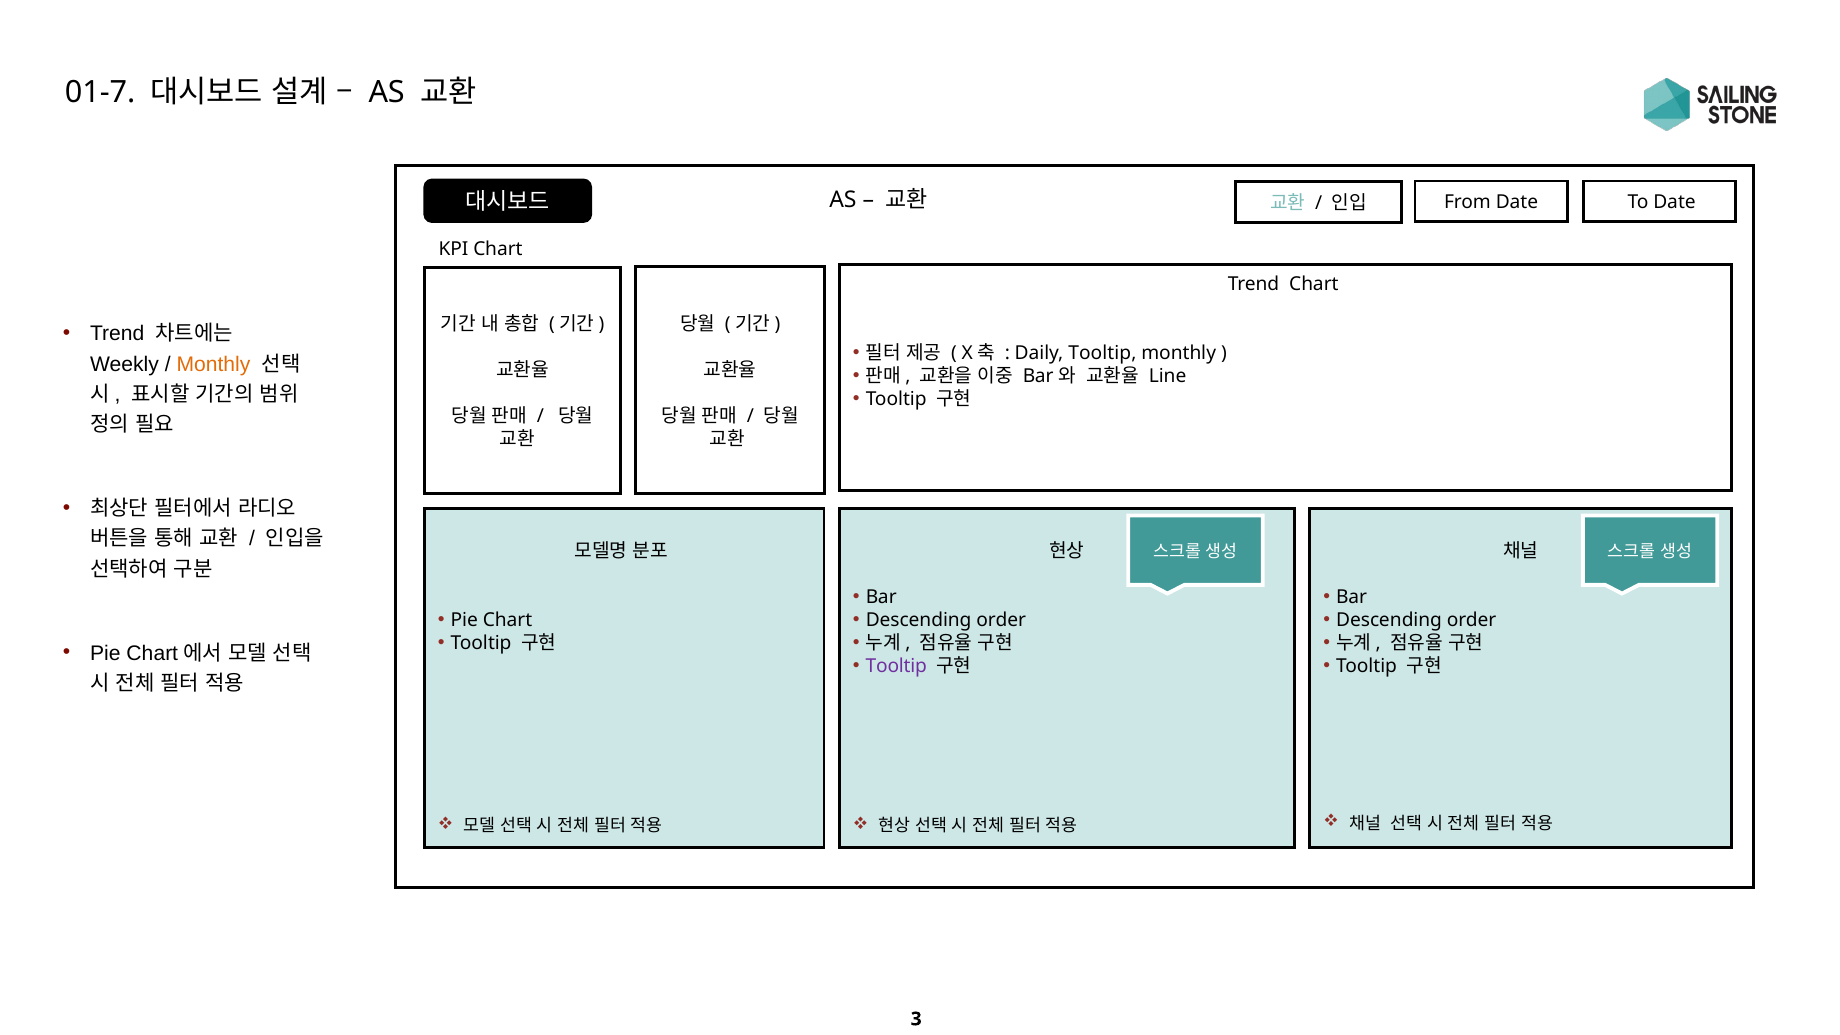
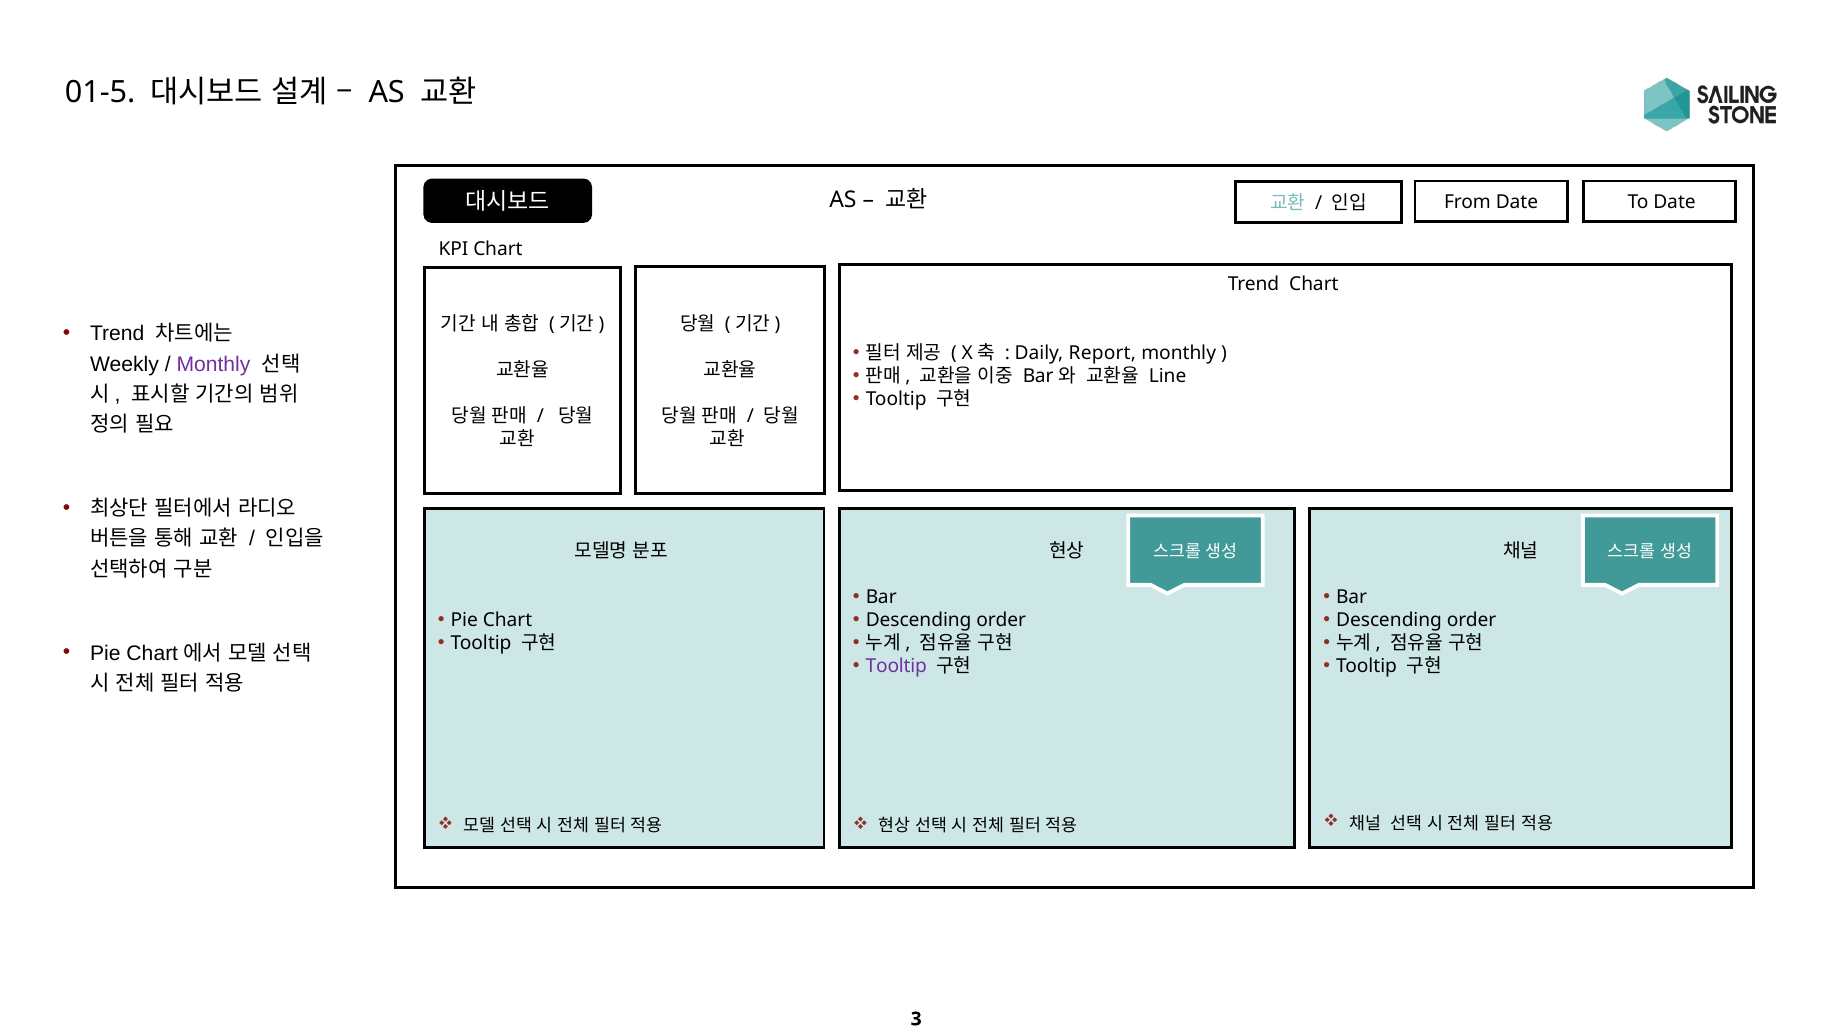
01-7: 01-7 -> 01-5
Daily Tooltip: Tooltip -> Report
Monthly at (214, 364) colour: orange -> purple
